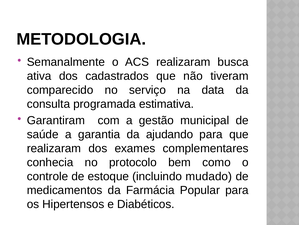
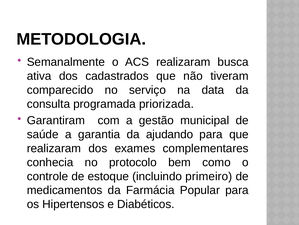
estimativa: estimativa -> priorizada
mudado: mudado -> primeiro
